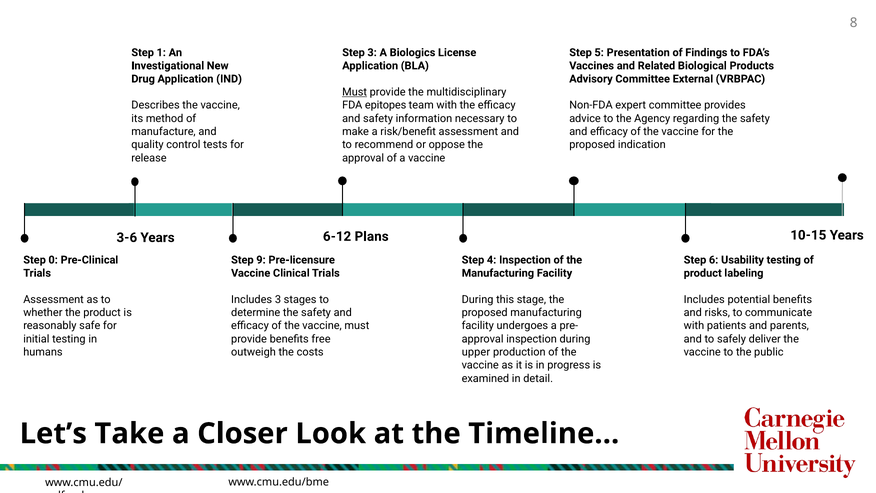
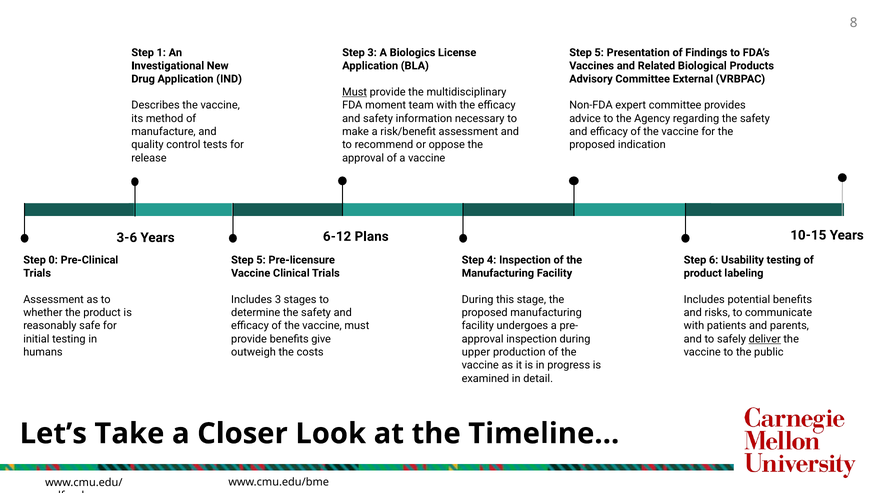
epitopes: epitopes -> moment
9 at (261, 260): 9 -> 5
free: free -> give
deliver underline: none -> present
